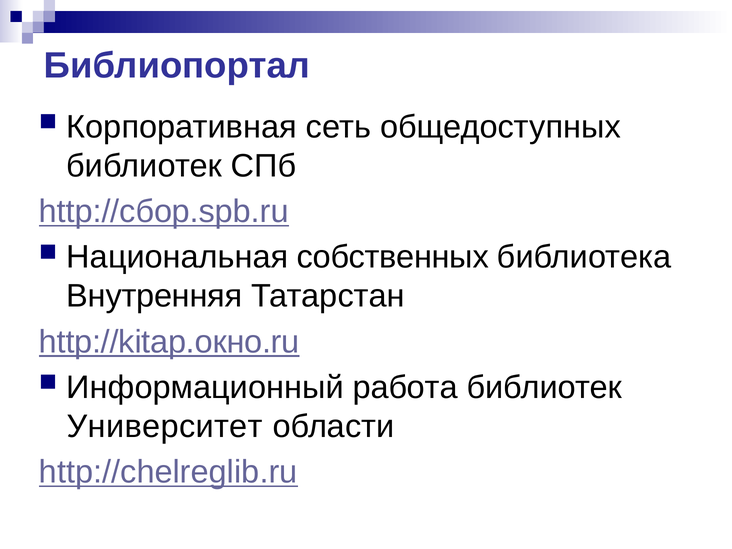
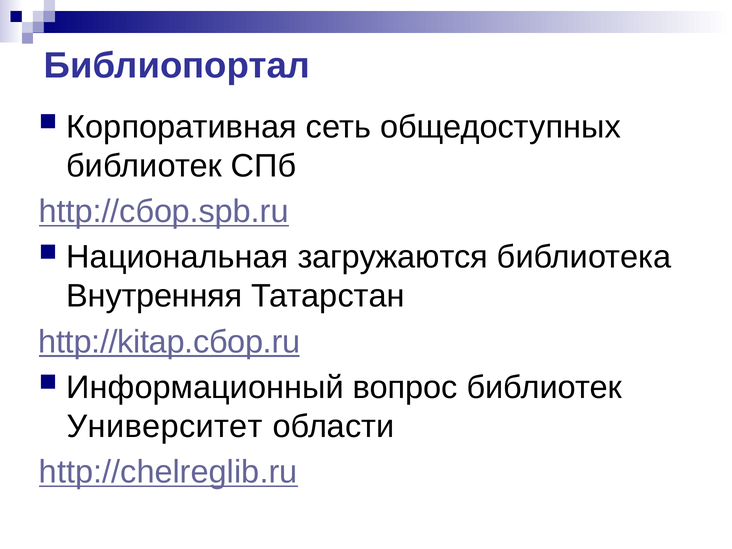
собственных: собственных -> загружаются
http://kitap.окно.ru: http://kitap.окно.ru -> http://kitap.сбор.ru
работа: работа -> вопрос
